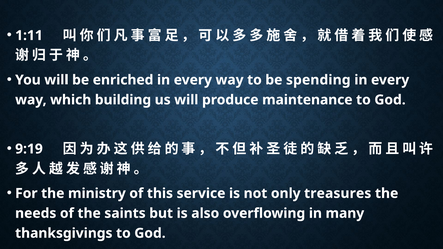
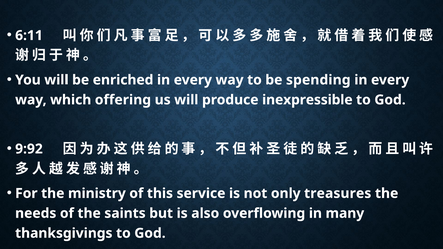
1:11: 1:11 -> 6:11
building: building -> offering
maintenance: maintenance -> inexpressible
9:19: 9:19 -> 9:92
